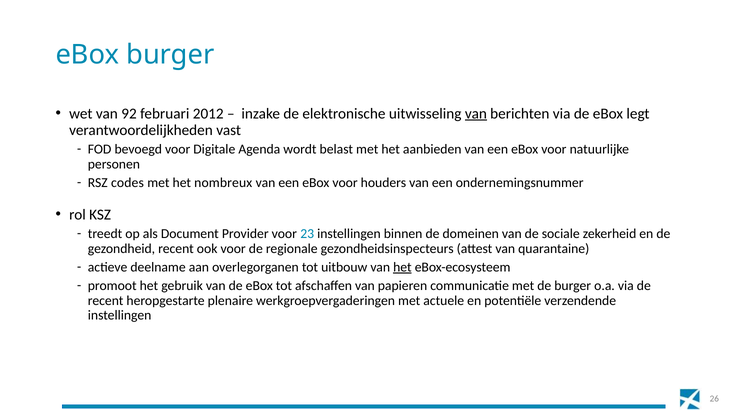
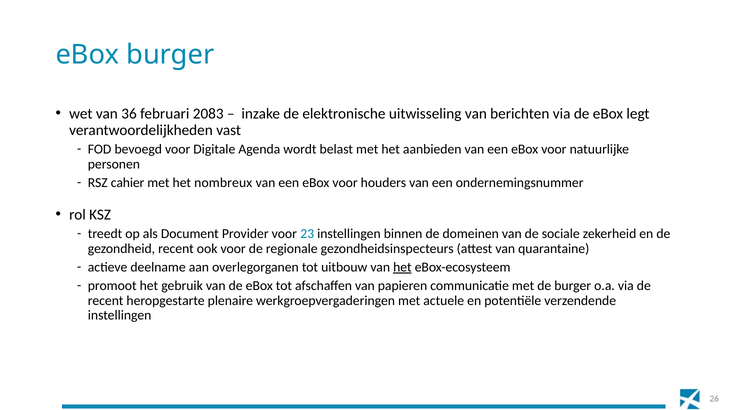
92: 92 -> 36
2012: 2012 -> 2083
van at (476, 114) underline: present -> none
codes: codes -> cahier
